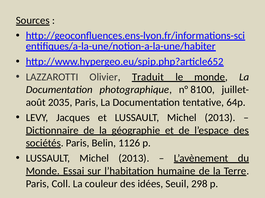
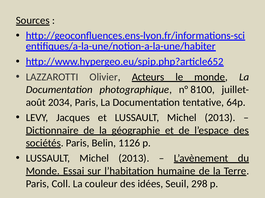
Traduit: Traduit -> Acteurs
2035: 2035 -> 2034
